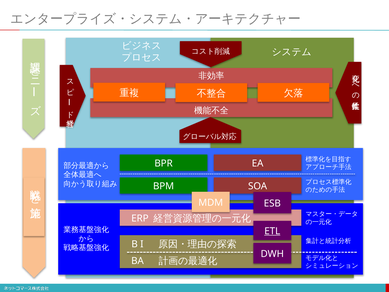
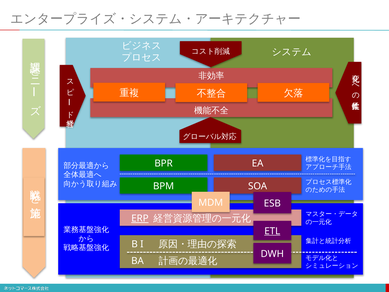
ERP underline: none -> present
